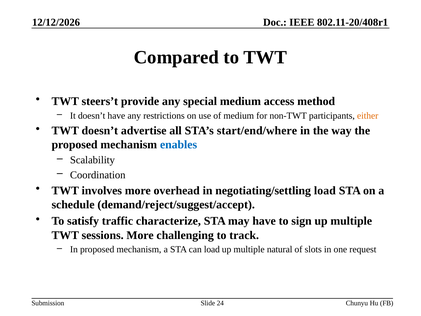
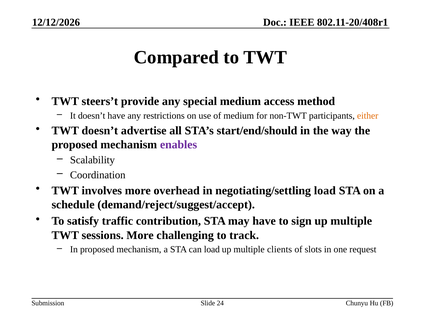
start/end/where: start/end/where -> start/end/should
enables colour: blue -> purple
characterize: characterize -> contribution
natural: natural -> clients
